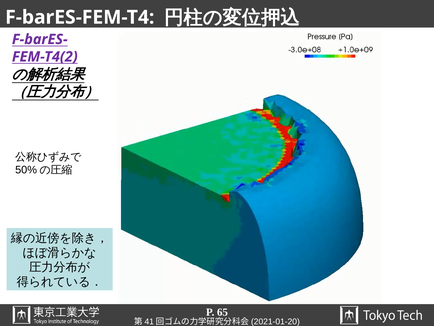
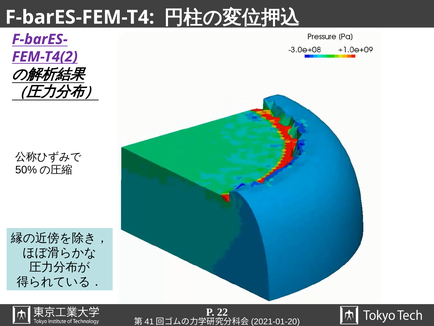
65: 65 -> 22
